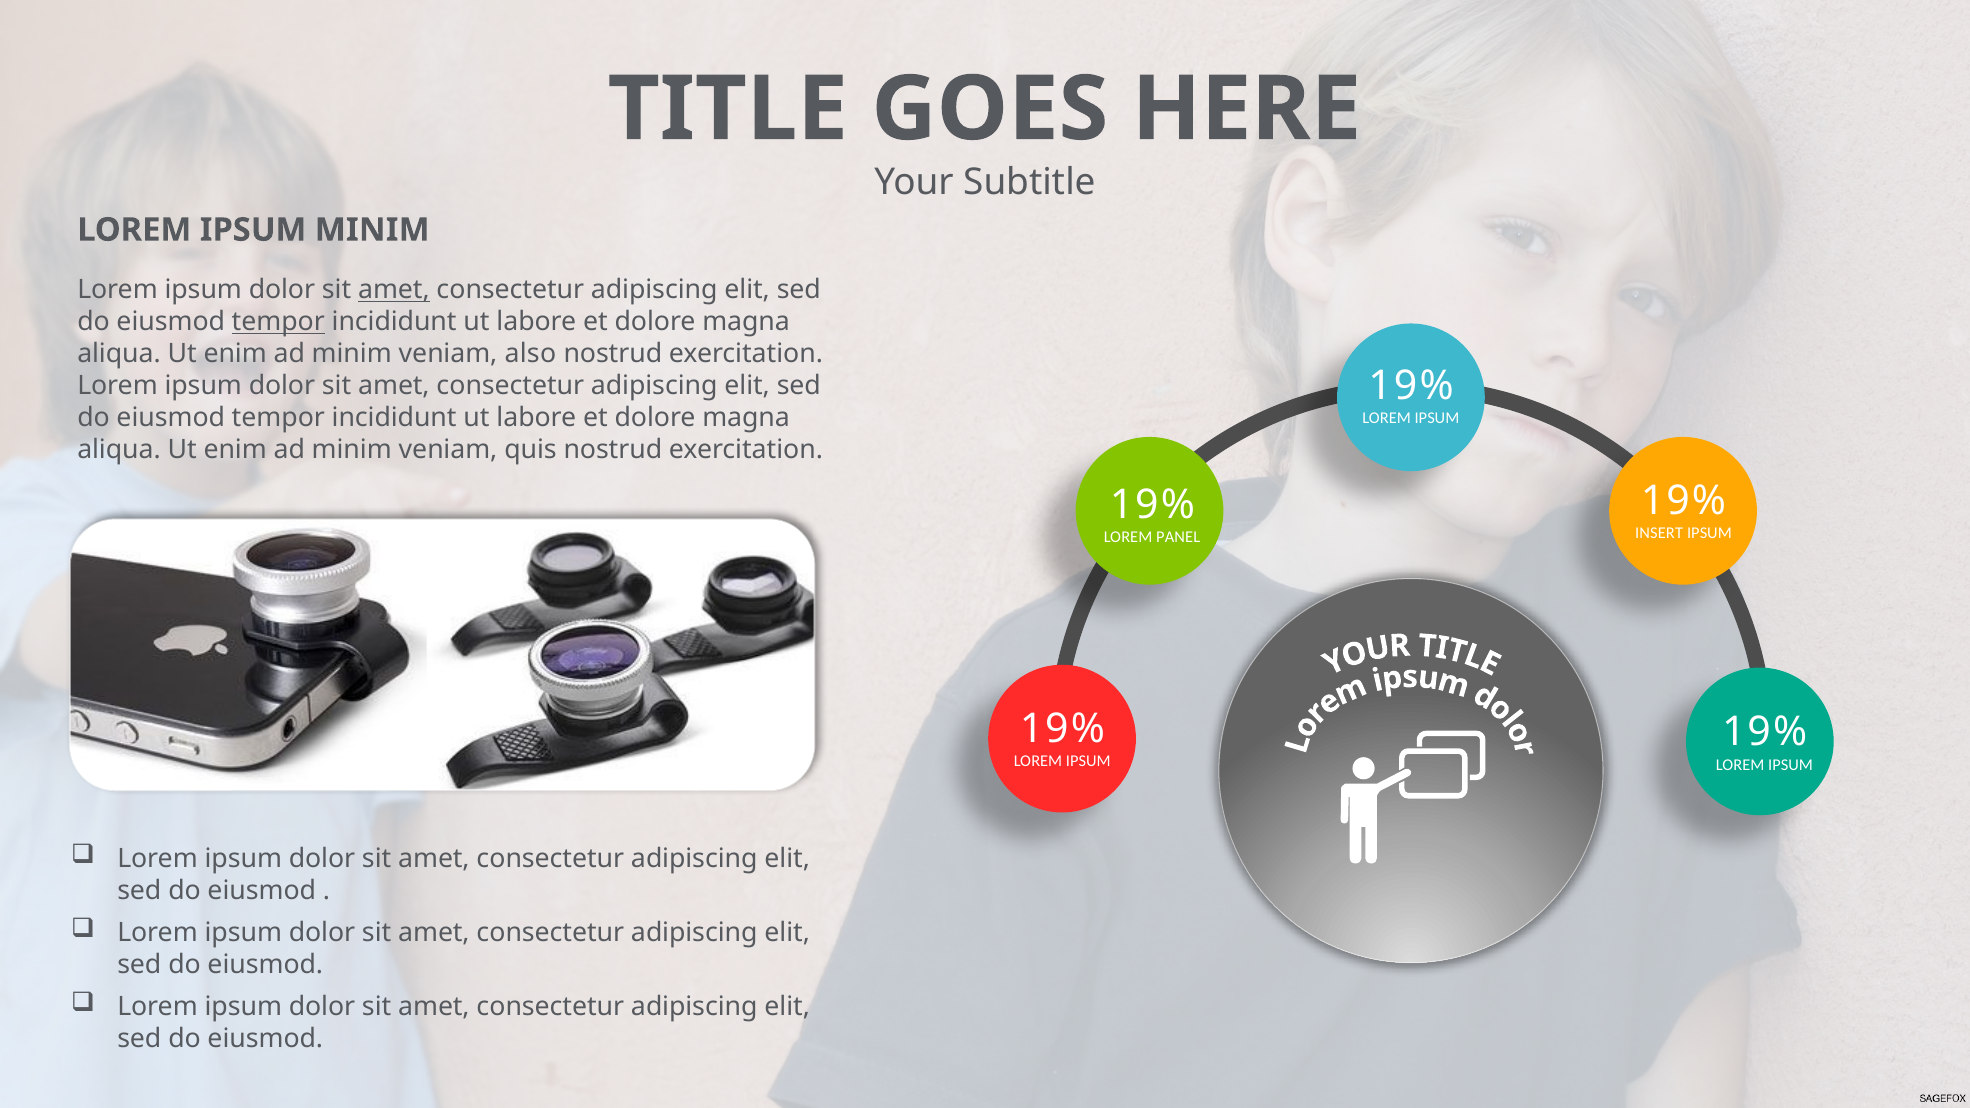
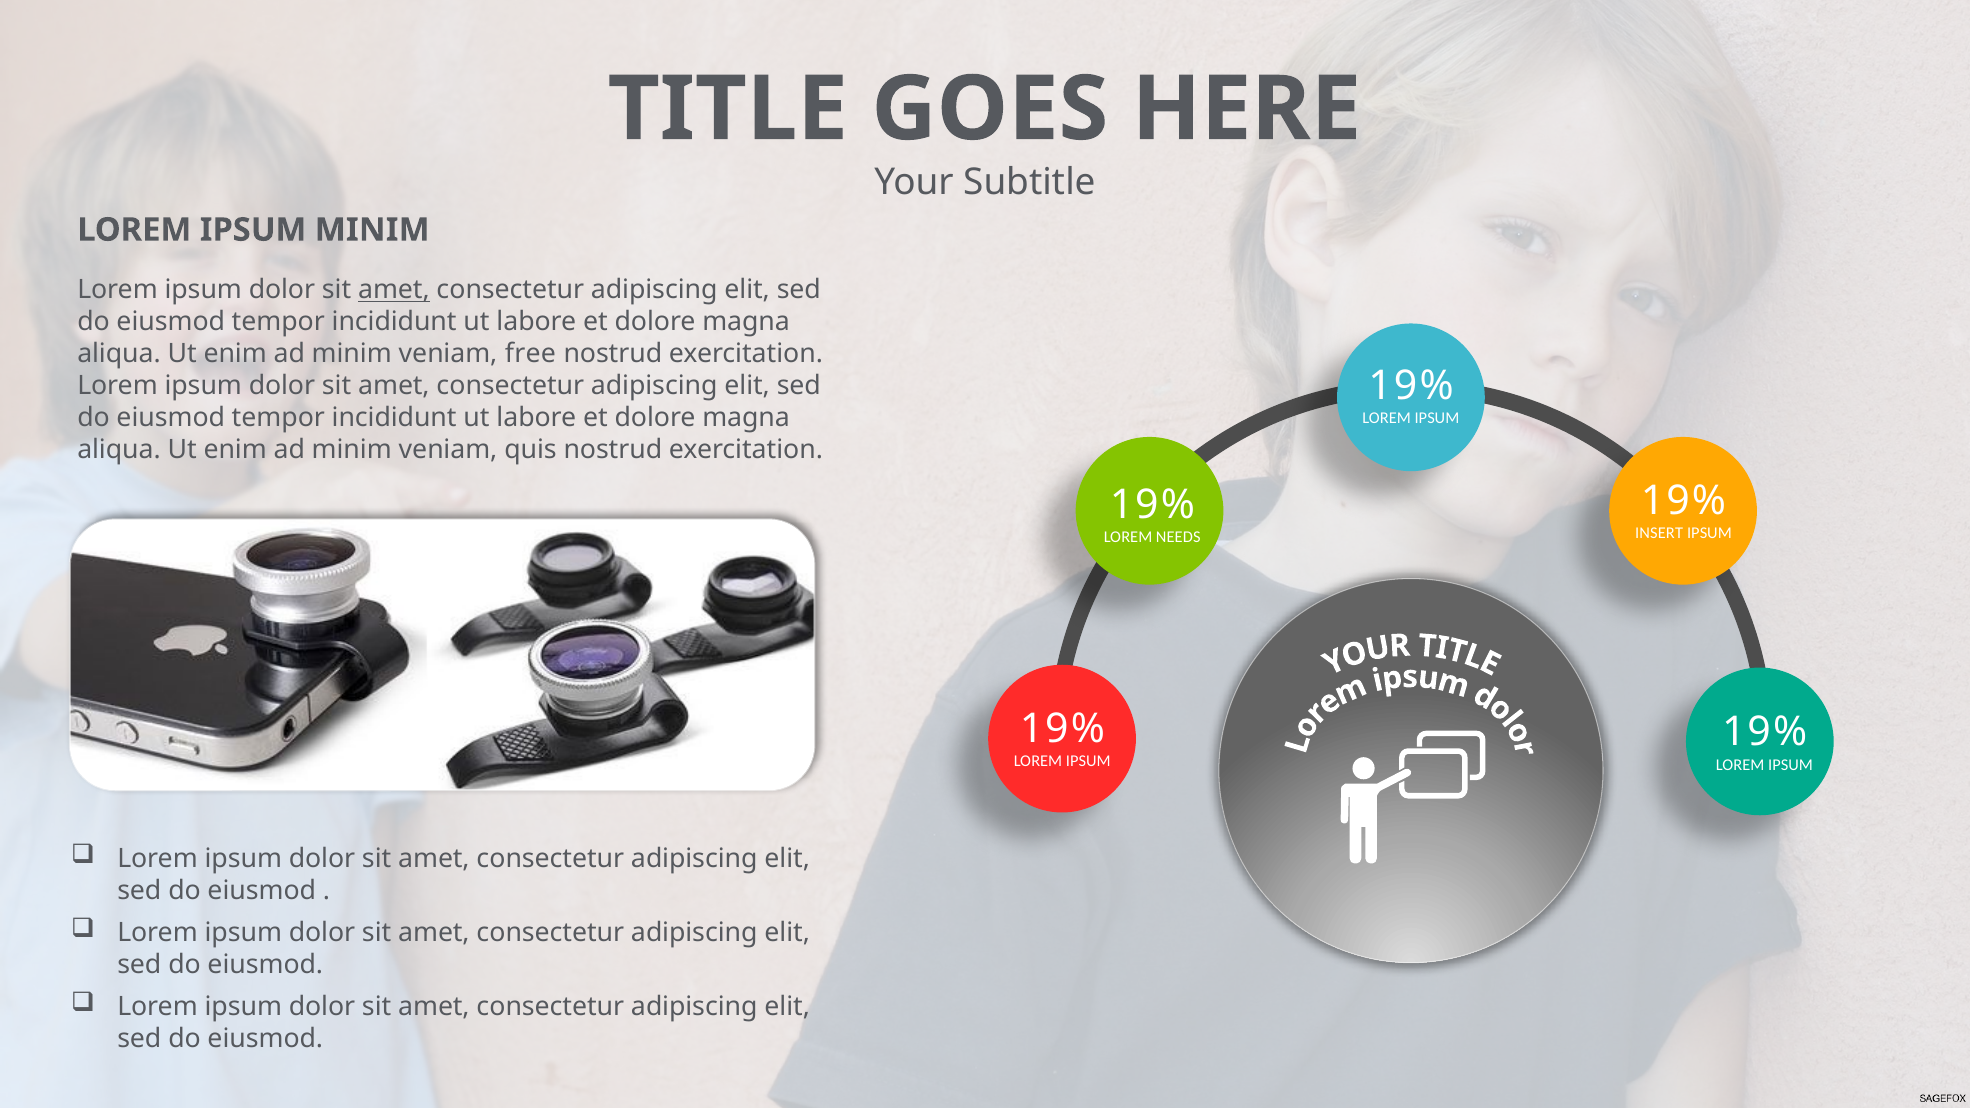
tempor at (278, 322) underline: present -> none
also: also -> free
PANEL: PANEL -> NEEDS
